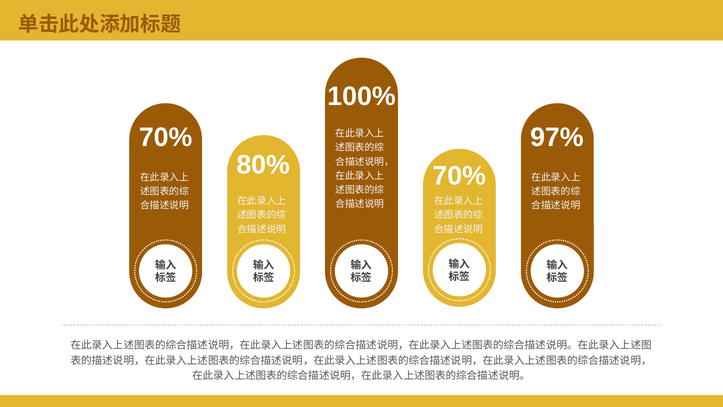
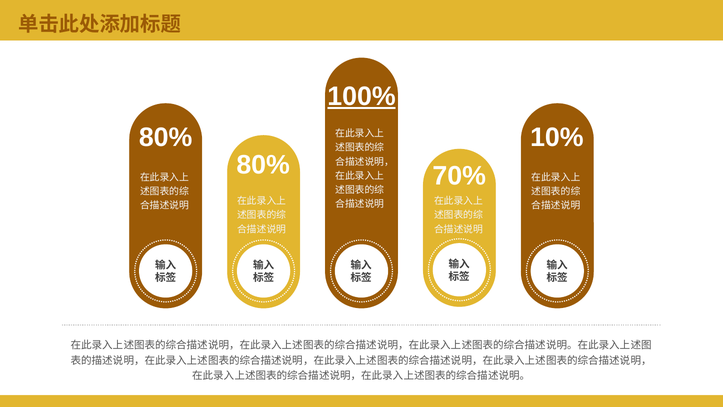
100% underline: none -> present
70% at (166, 137): 70% -> 80%
97%: 97% -> 10%
